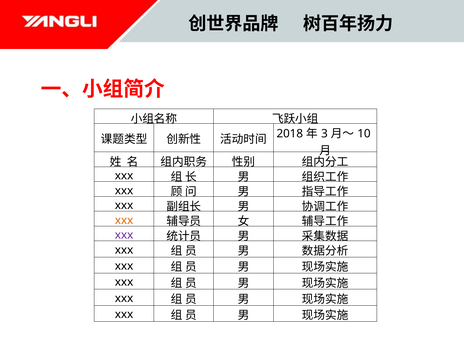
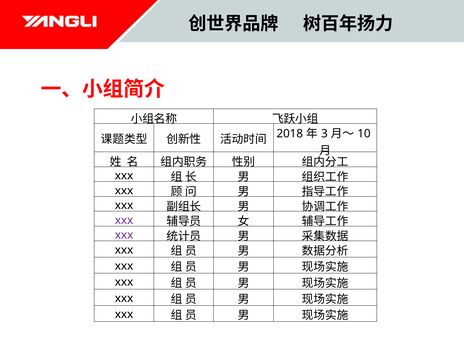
xxx at (124, 220) colour: orange -> purple
